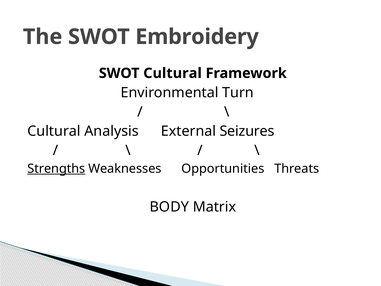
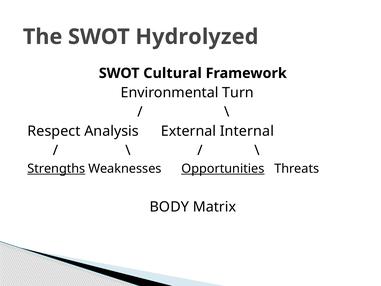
Embroidery: Embroidery -> Hydrolyzed
Cultural at (54, 131): Cultural -> Respect
Seizures: Seizures -> Internal
Opportunities underline: none -> present
